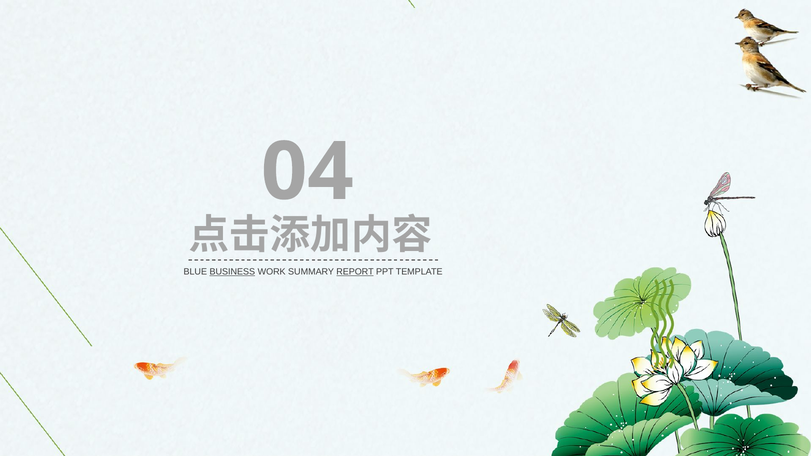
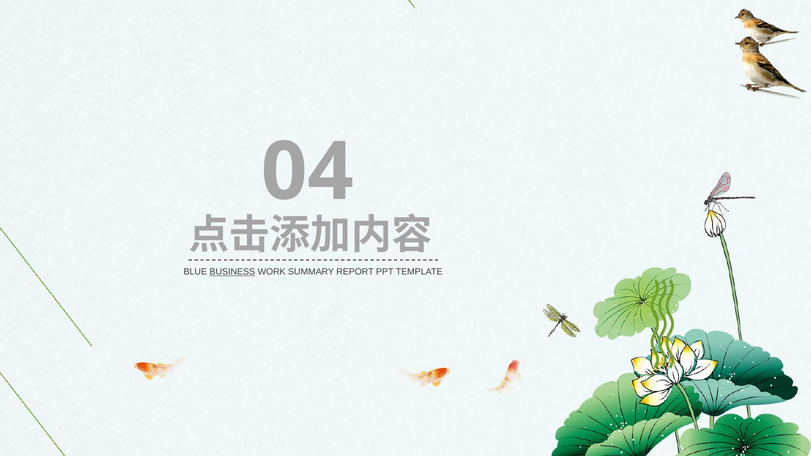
REPORT underline: present -> none
